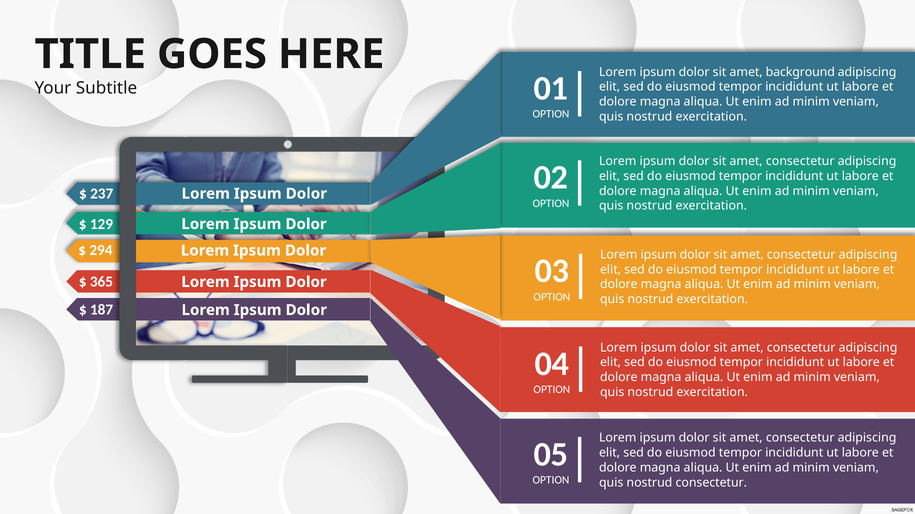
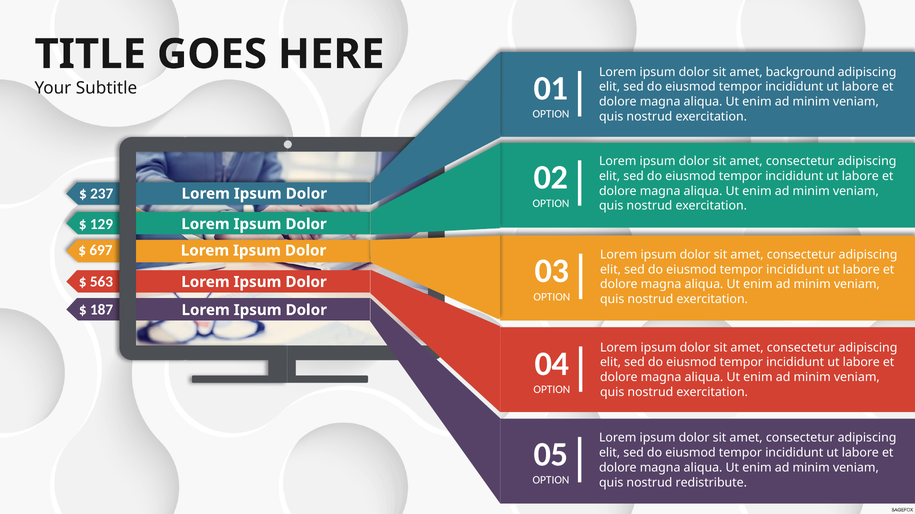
294: 294 -> 697
365: 365 -> 563
nostrud consectetur: consectetur -> redistribute
